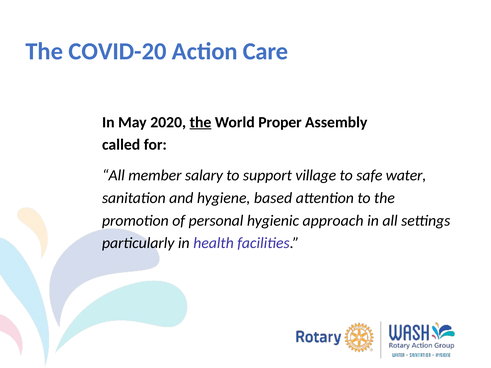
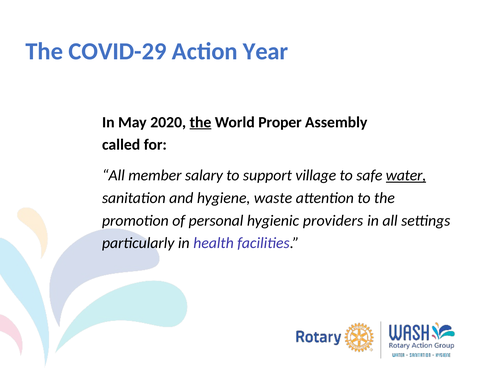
COVID-20: COVID-20 -> COVID-29
Care: Care -> Year
water underline: none -> present
based: based -> waste
approach: approach -> providers
